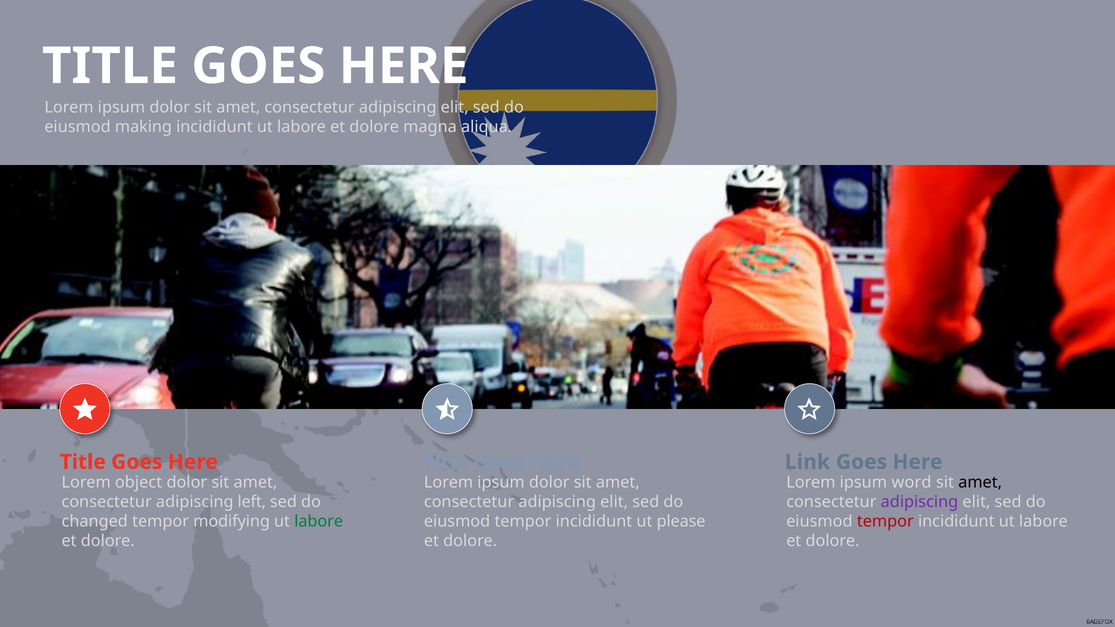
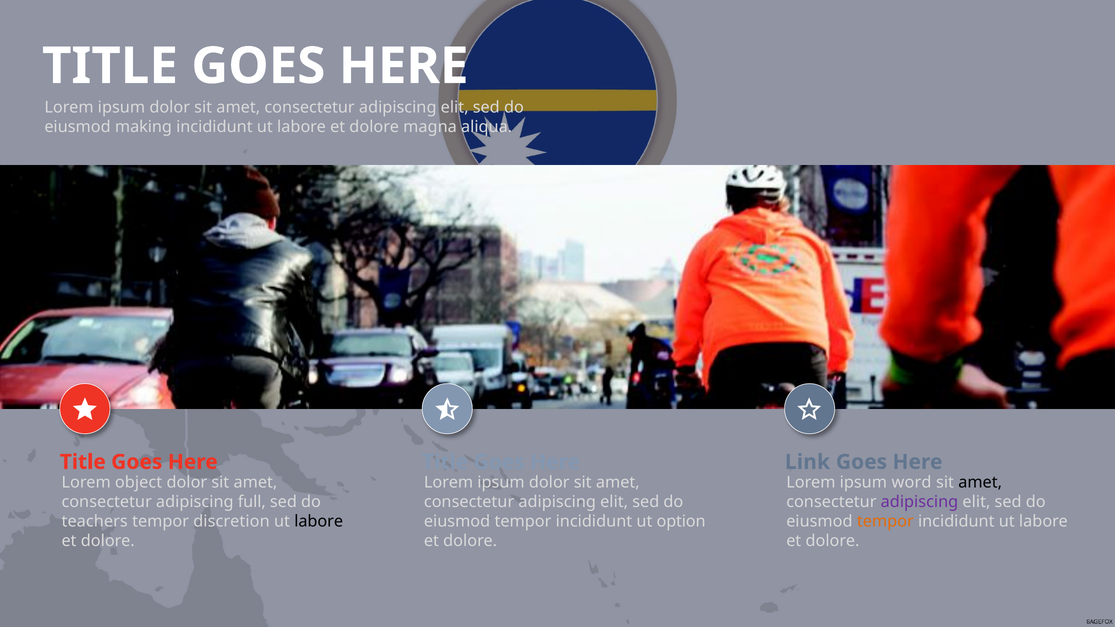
left: left -> full
changed: changed -> teachers
modifying: modifying -> discretion
labore at (319, 521) colour: green -> black
please: please -> option
tempor at (885, 521) colour: red -> orange
